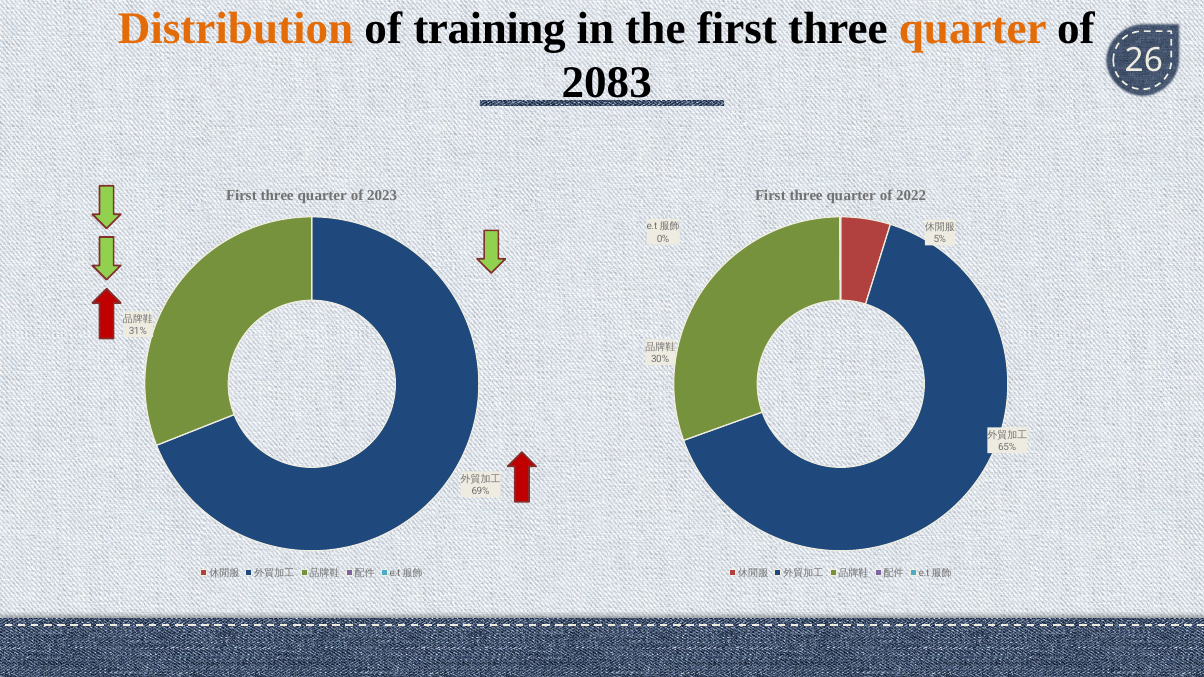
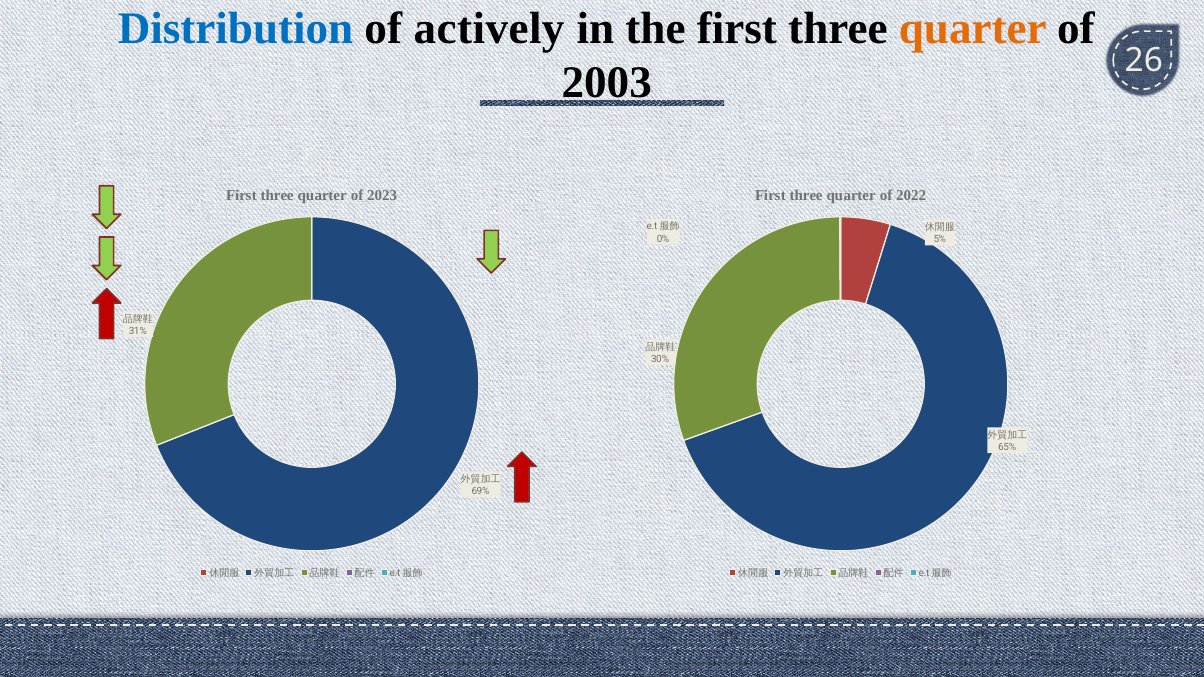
Distribution colour: orange -> blue
training: training -> actively
2083: 2083 -> 2003
